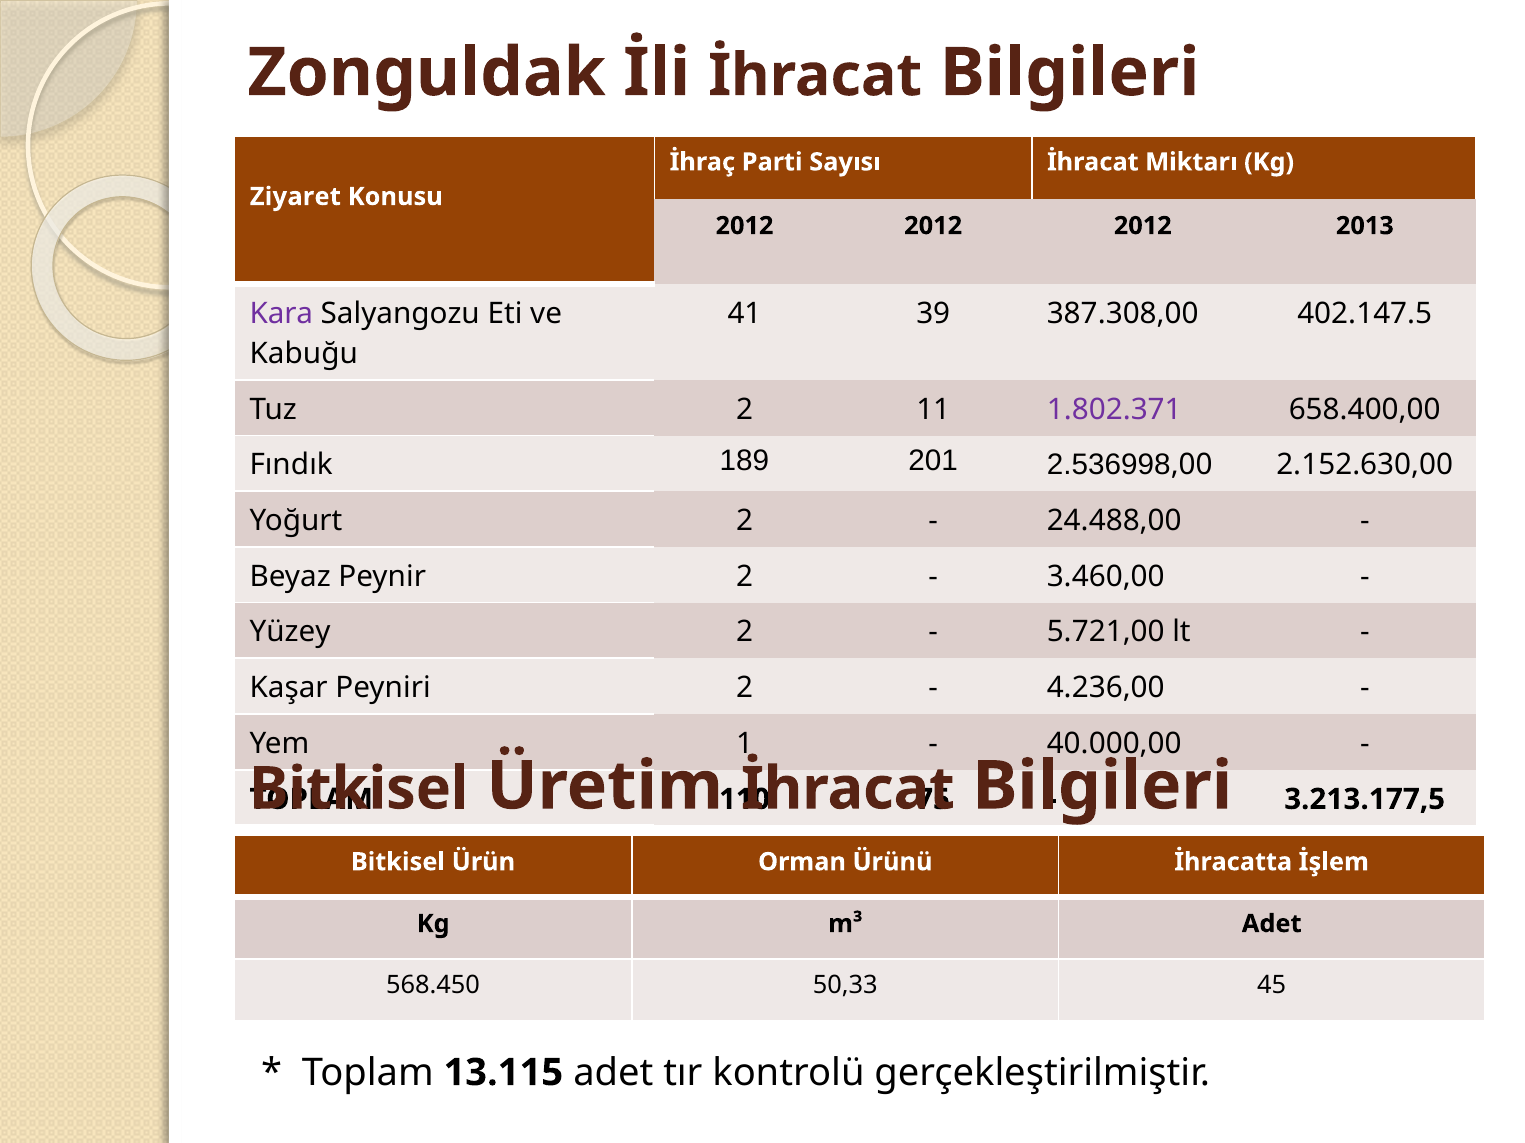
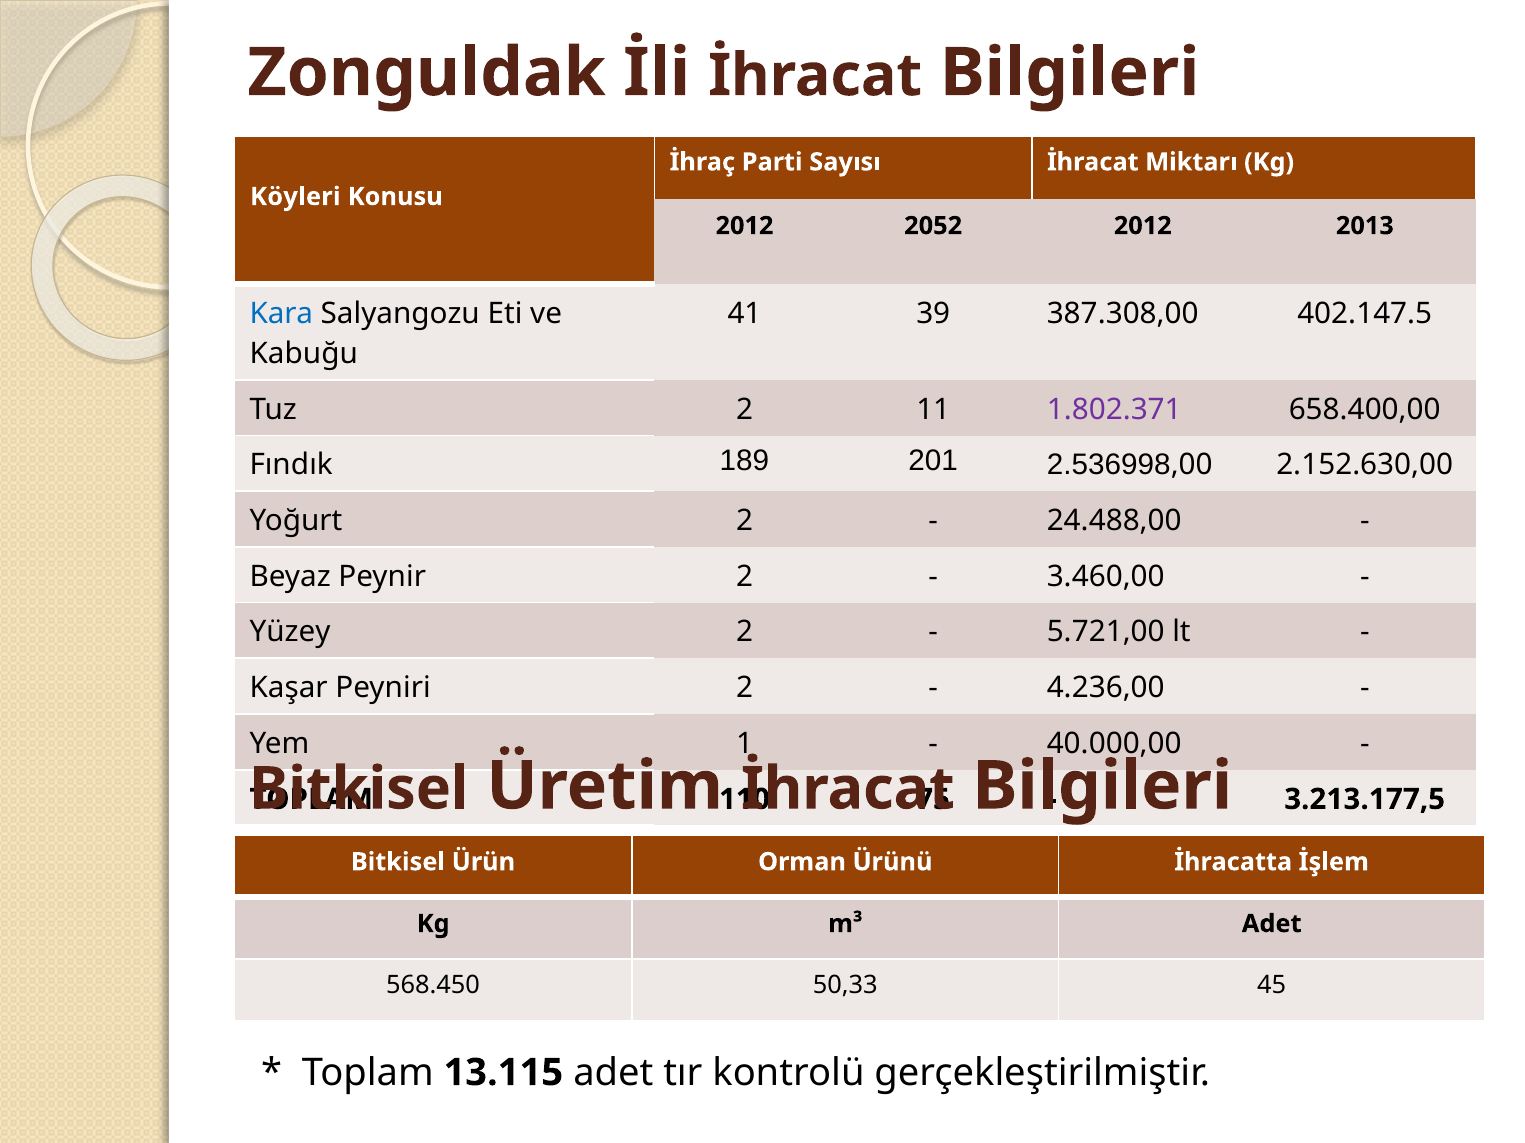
Ziyaret: Ziyaret -> Köyleri
2012 at (933, 226): 2012 -> 2052
Kara colour: purple -> blue
